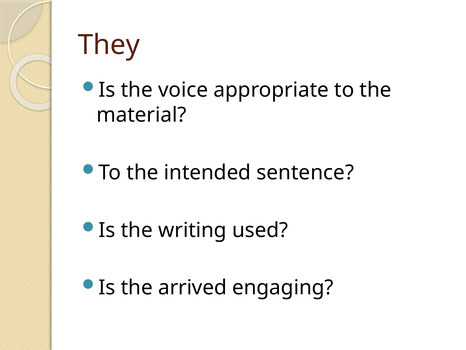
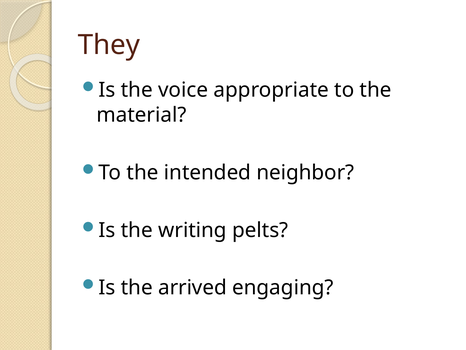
sentence: sentence -> neighbor
used: used -> pelts
